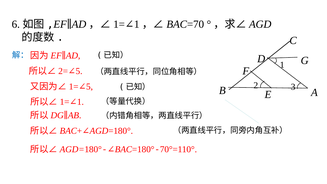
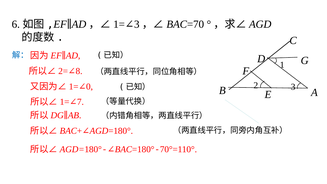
1 at (137, 24): 1 -> 3
5 at (79, 71): 5 -> 8
5 at (90, 87): 5 -> 0
1 at (80, 102): 1 -> 7
